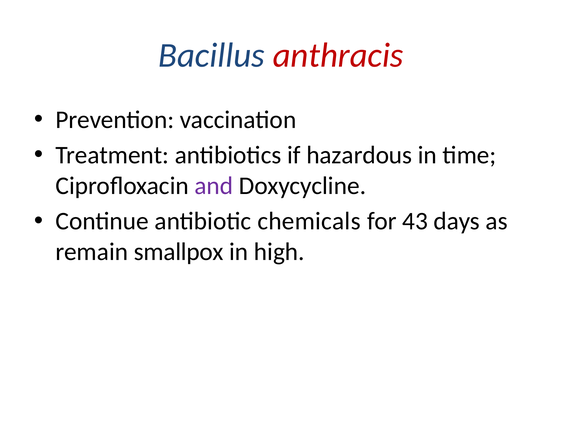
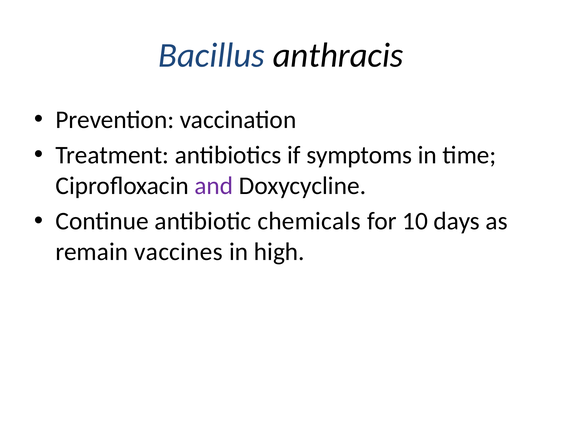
anthracis colour: red -> black
hazardous: hazardous -> symptoms
43: 43 -> 10
smallpox: smallpox -> vaccines
